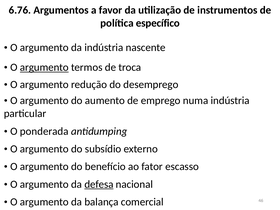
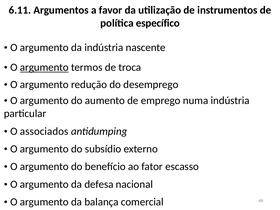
6.76: 6.76 -> 6.11
ponderada: ponderada -> associados
defesa underline: present -> none
